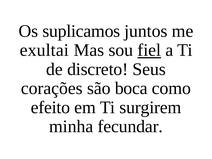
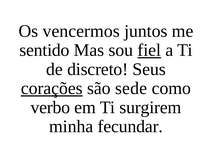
suplicamos: suplicamos -> vencermos
exultai: exultai -> sentido
corações underline: none -> present
boca: boca -> sede
efeito: efeito -> verbo
